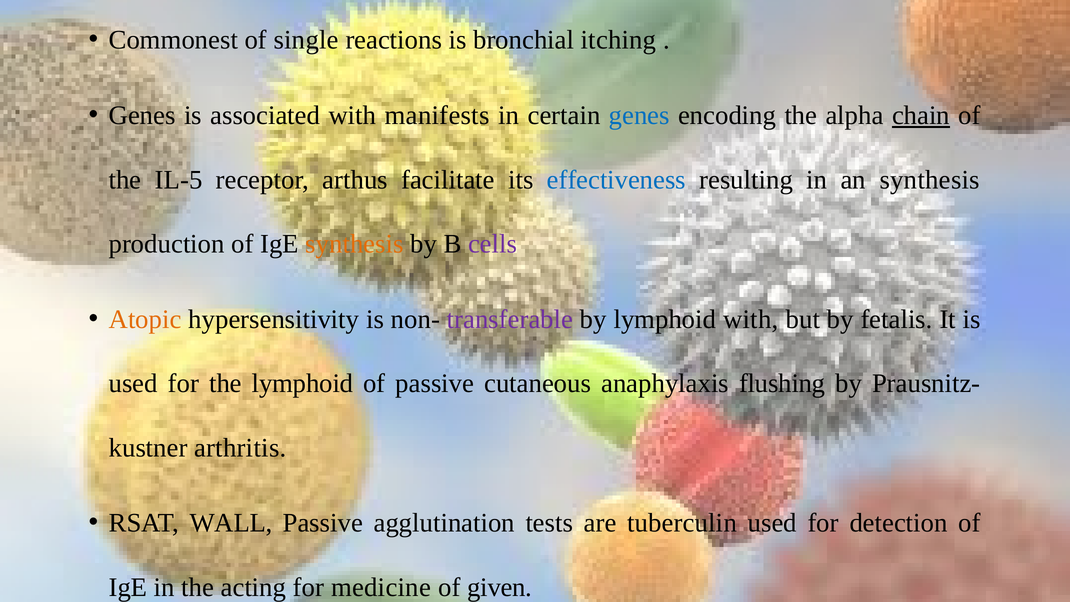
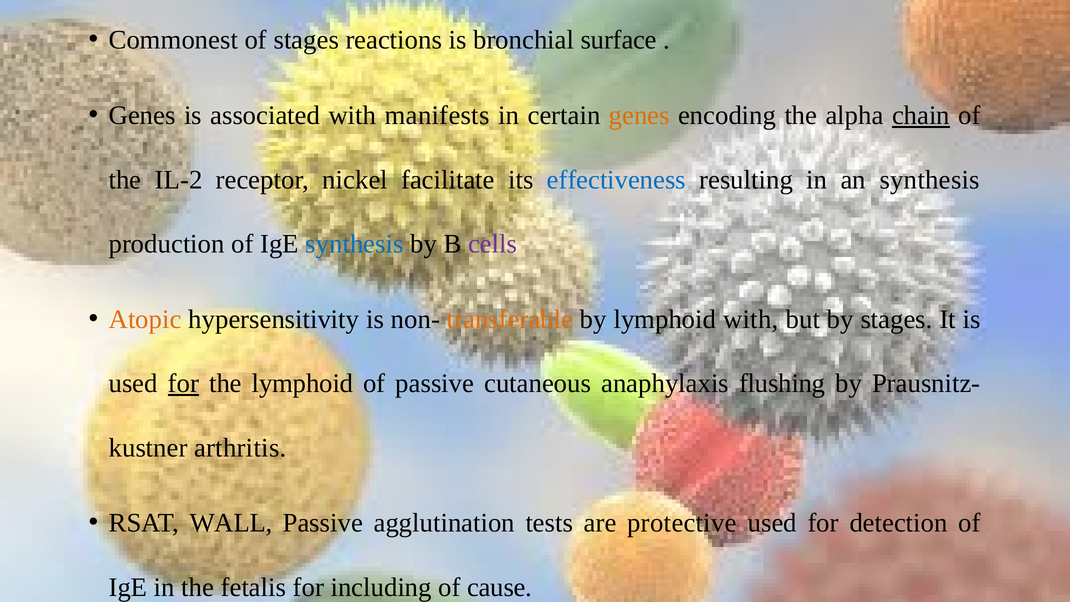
of single: single -> stages
itching: itching -> surface
genes at (639, 115) colour: blue -> orange
IL-5: IL-5 -> IL-2
arthus: arthus -> nickel
synthesis at (354, 244) colour: orange -> blue
transferable colour: purple -> orange
by fetalis: fetalis -> stages
for at (183, 383) underline: none -> present
tuberculin: tuberculin -> protective
acting: acting -> fetalis
medicine: medicine -> including
given: given -> cause
